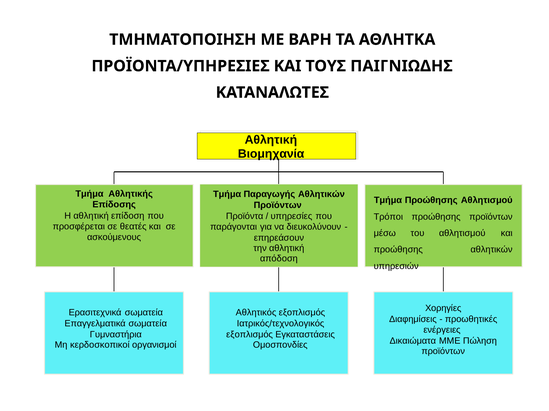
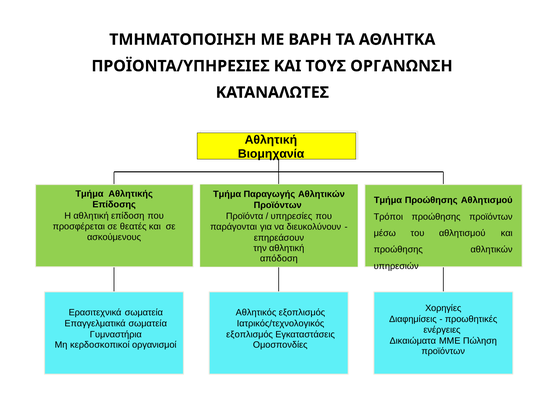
ΠΑΙΓΝΙΩΔΗΣ: ΠΑΙΓΝΙΩΔΗΣ -> ΟΡΓΑΝΩΝΣΗ
